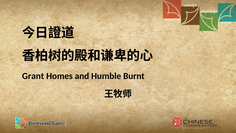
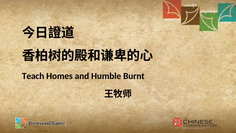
Grant: Grant -> Teach
